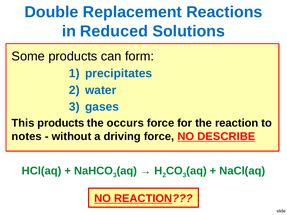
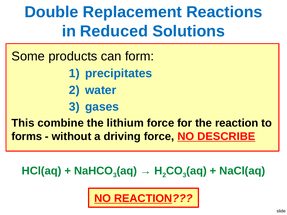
This products: products -> combine
occurs: occurs -> lithium
notes: notes -> forms
